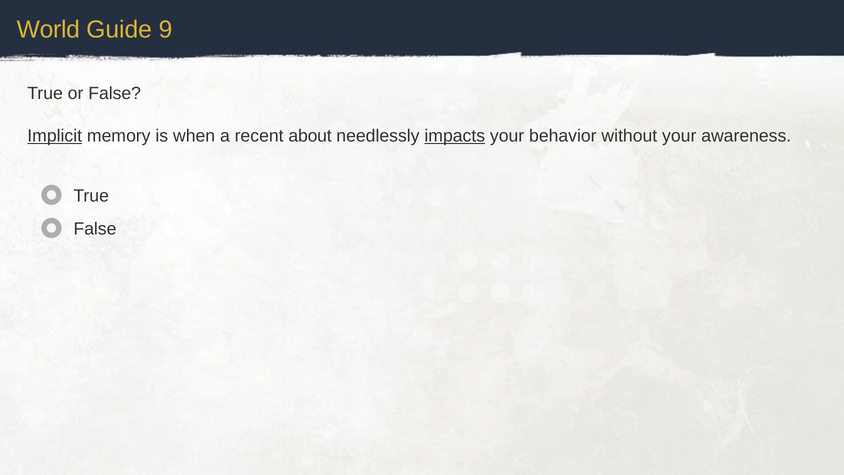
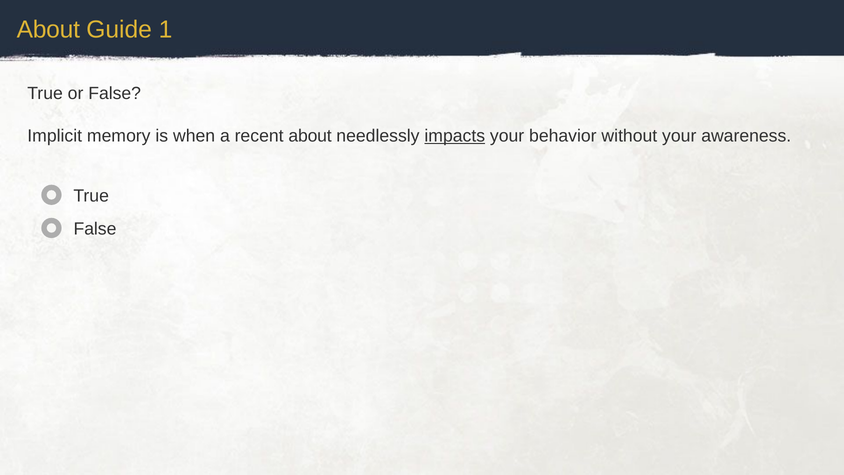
World at (48, 29): World -> About
9: 9 -> 1
Implicit underline: present -> none
